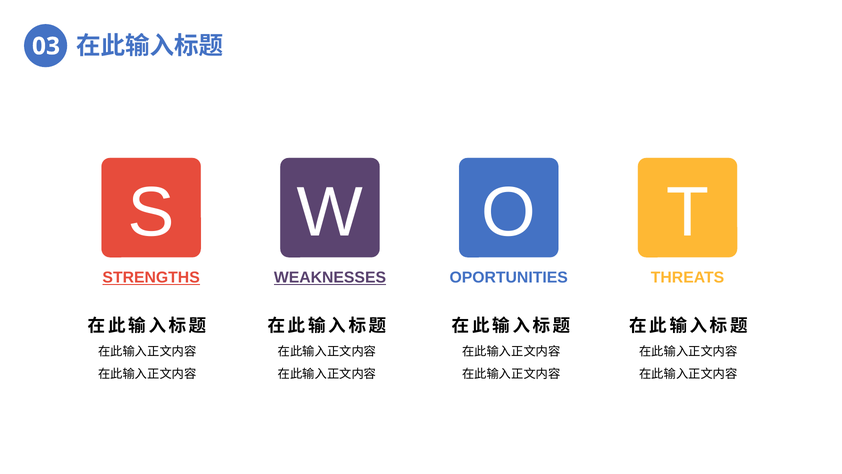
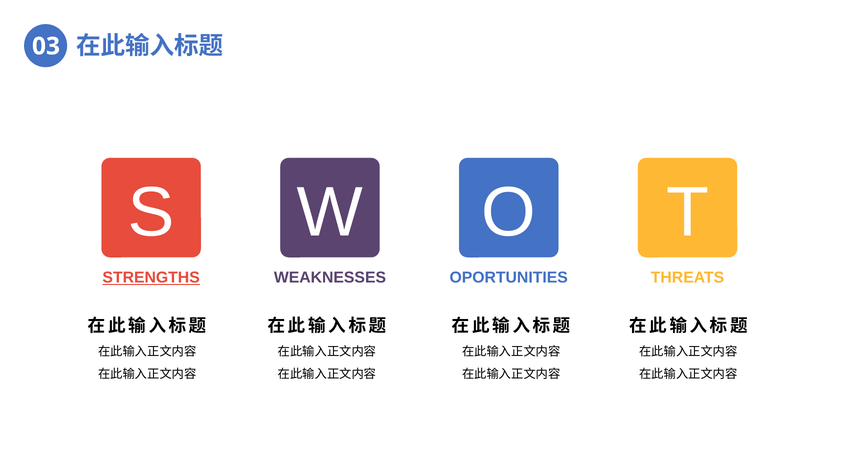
WEAKNESSES underline: present -> none
